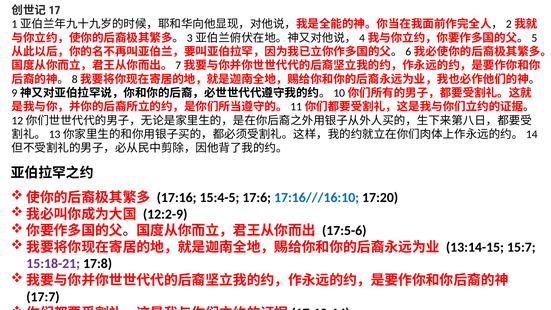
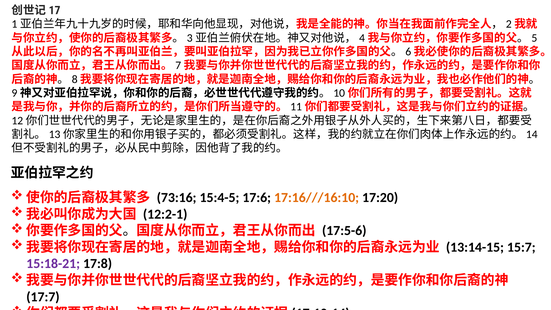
17:16: 17:16 -> 73:16
17:16///16:10 colour: blue -> orange
12:2-9: 12:2-9 -> 12:2-1
